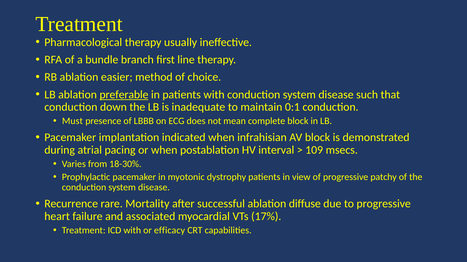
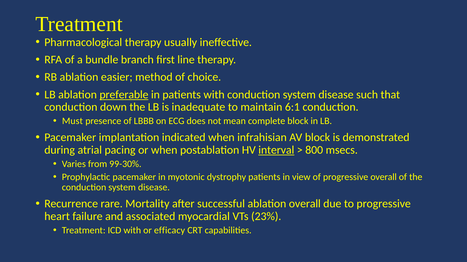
0:1: 0:1 -> 6:1
interval underline: none -> present
109: 109 -> 800
18-30%: 18-30% -> 99-30%
progressive patchy: patchy -> overall
ablation diffuse: diffuse -> overall
17%: 17% -> 23%
